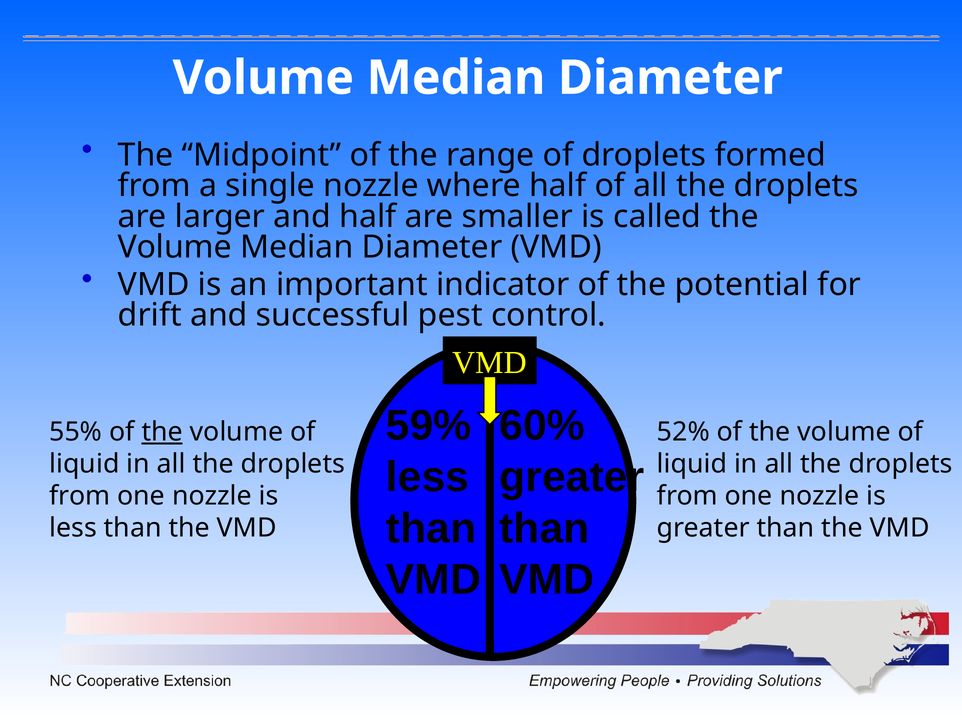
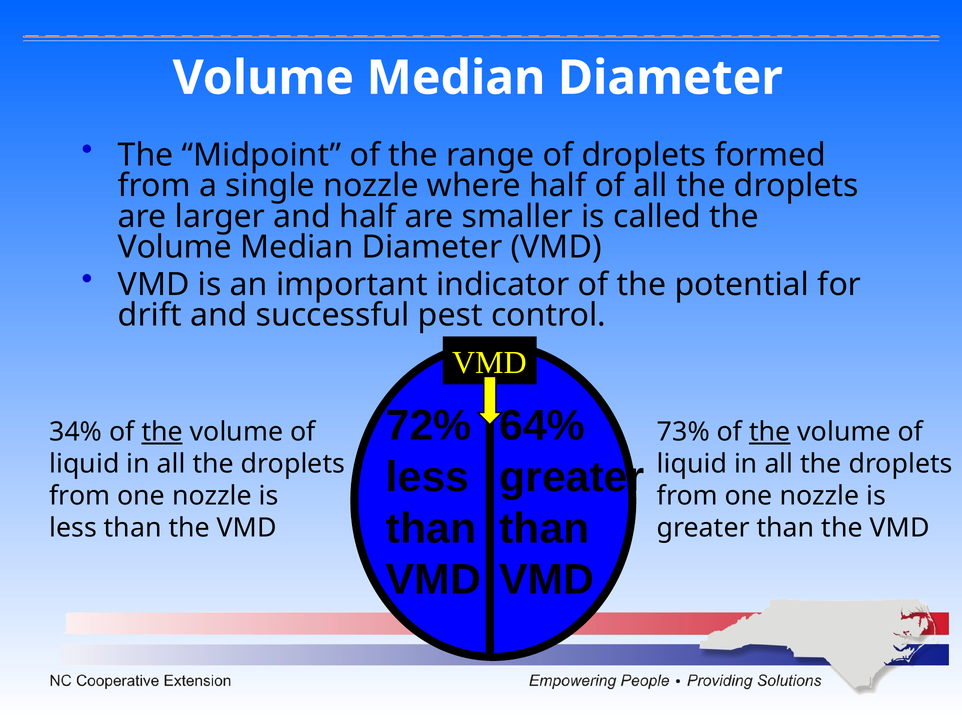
59%: 59% -> 72%
60%: 60% -> 64%
55%: 55% -> 34%
52%: 52% -> 73%
the at (770, 432) underline: none -> present
